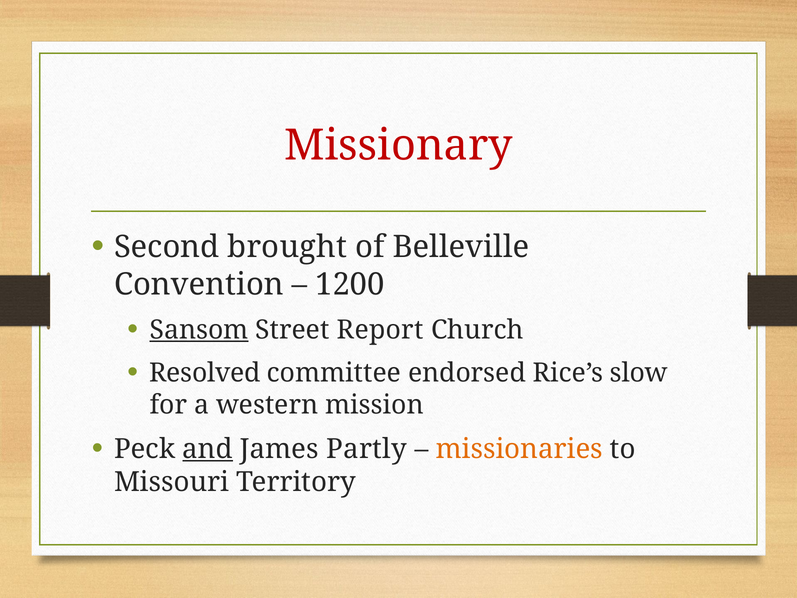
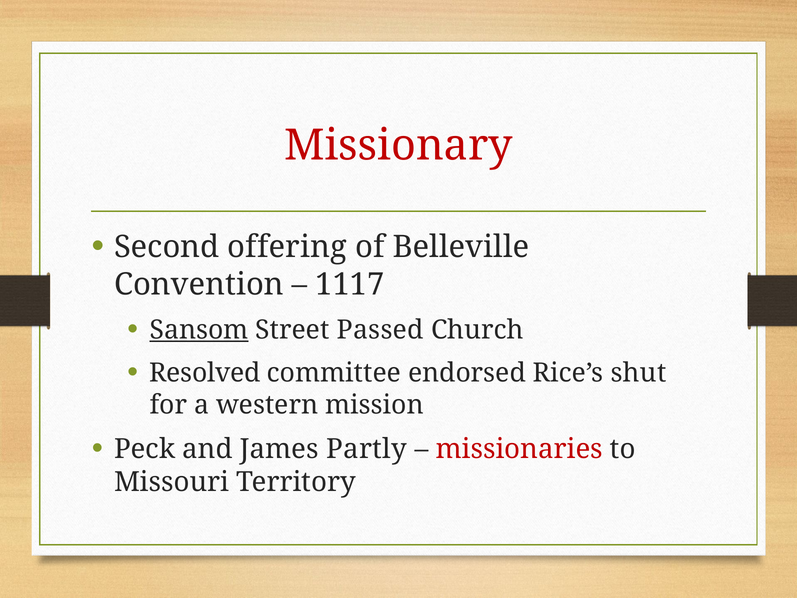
brought: brought -> offering
1200: 1200 -> 1117
Report: Report -> Passed
slow: slow -> shut
and underline: present -> none
missionaries colour: orange -> red
